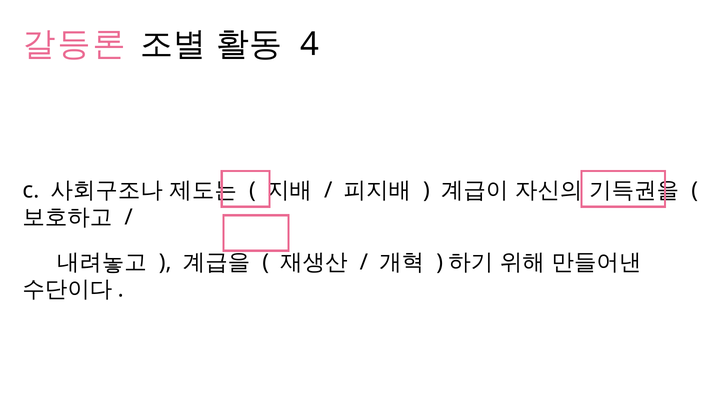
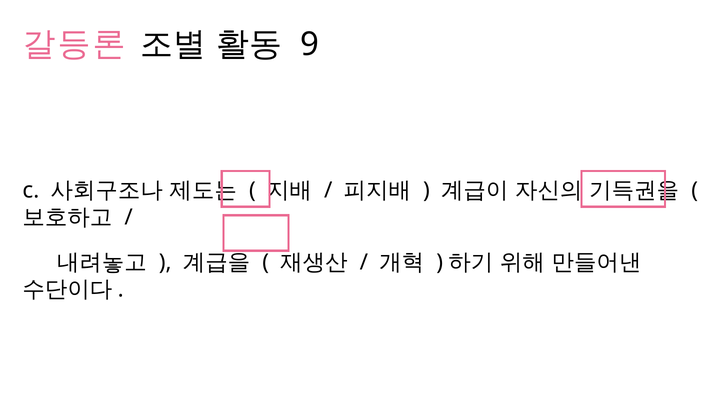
4: 4 -> 9
